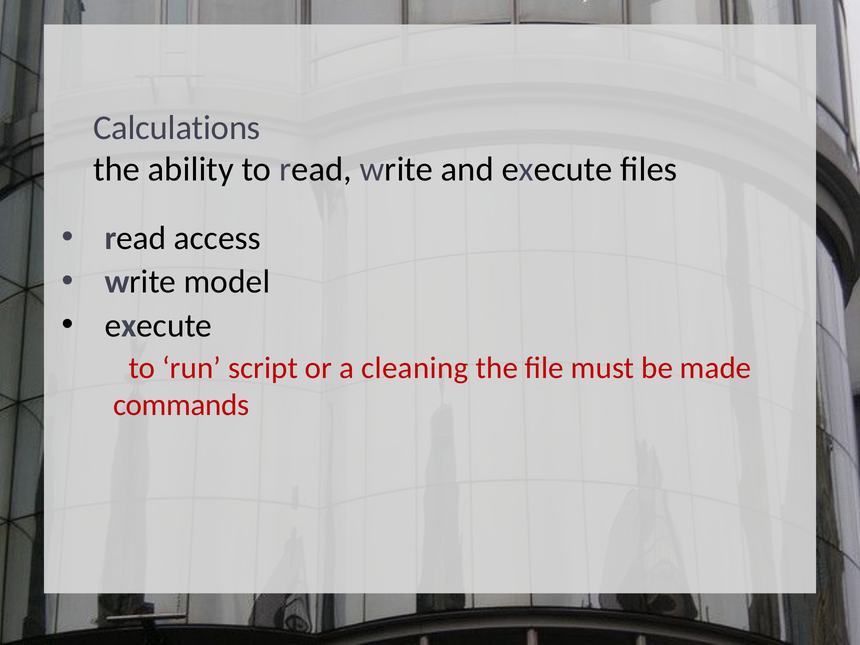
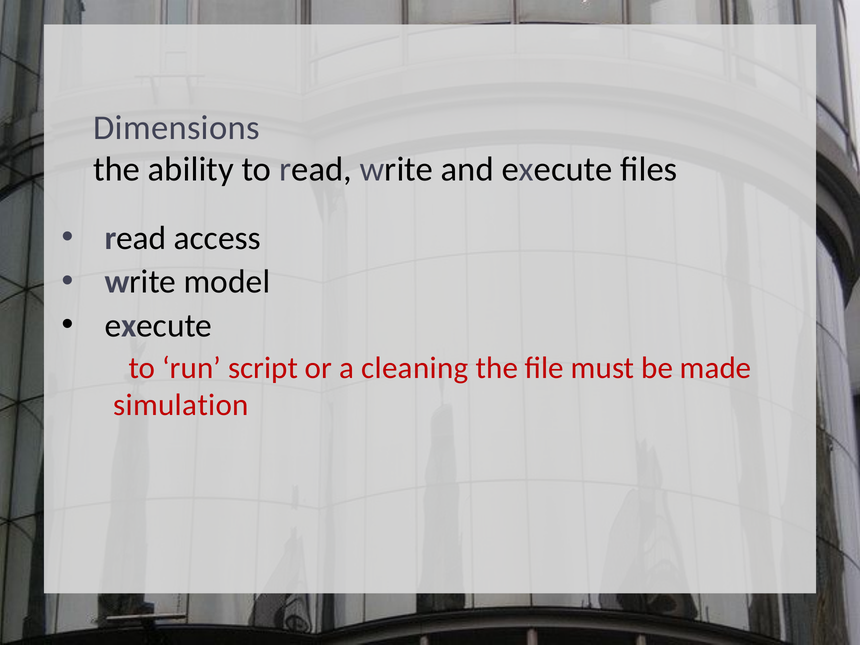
Calculations: Calculations -> Dimensions
commands: commands -> simulation
